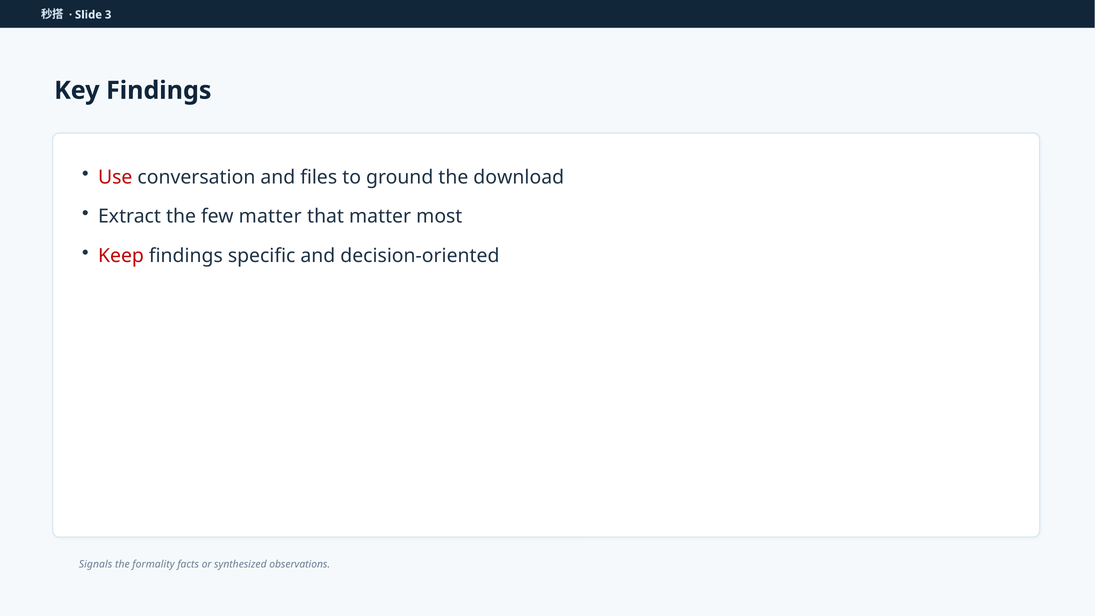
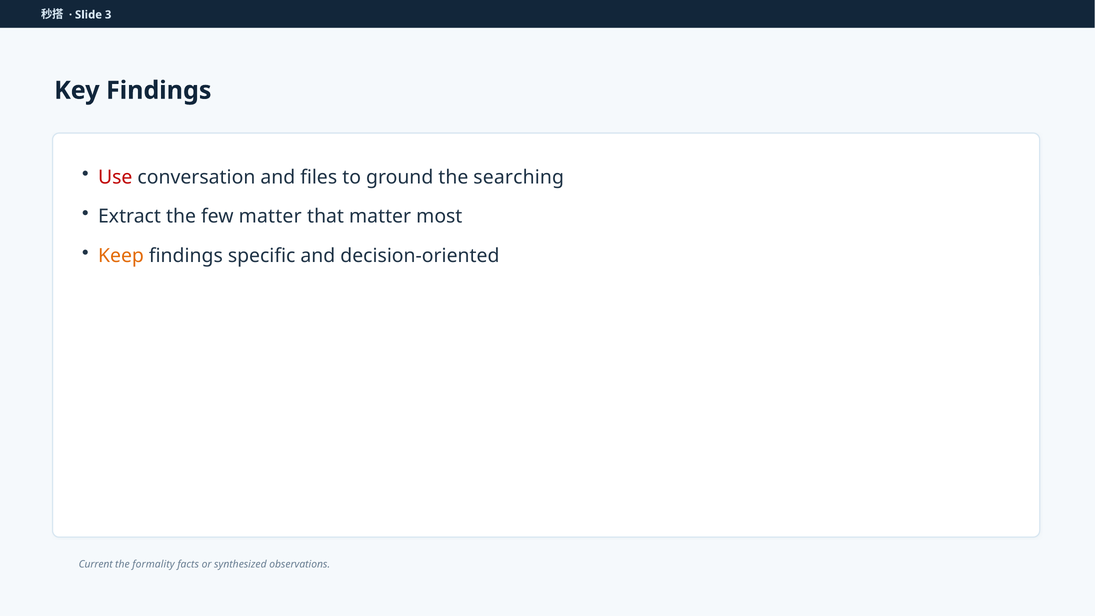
download: download -> searching
Keep colour: red -> orange
Signals: Signals -> Current
